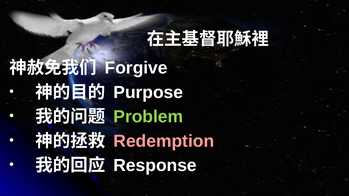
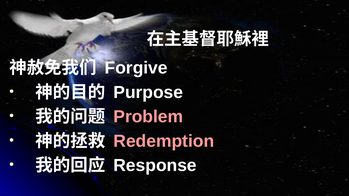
Problem colour: light green -> pink
